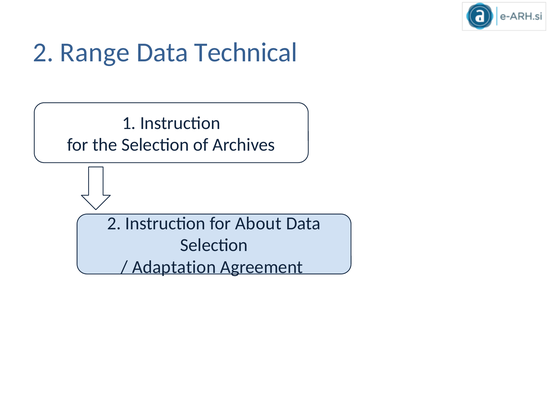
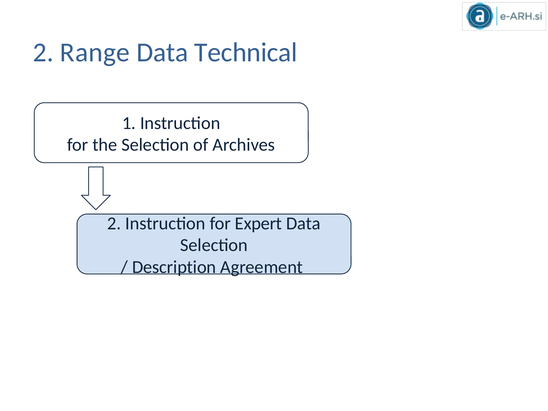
About: About -> Expert
Adaptation: Adaptation -> Description
